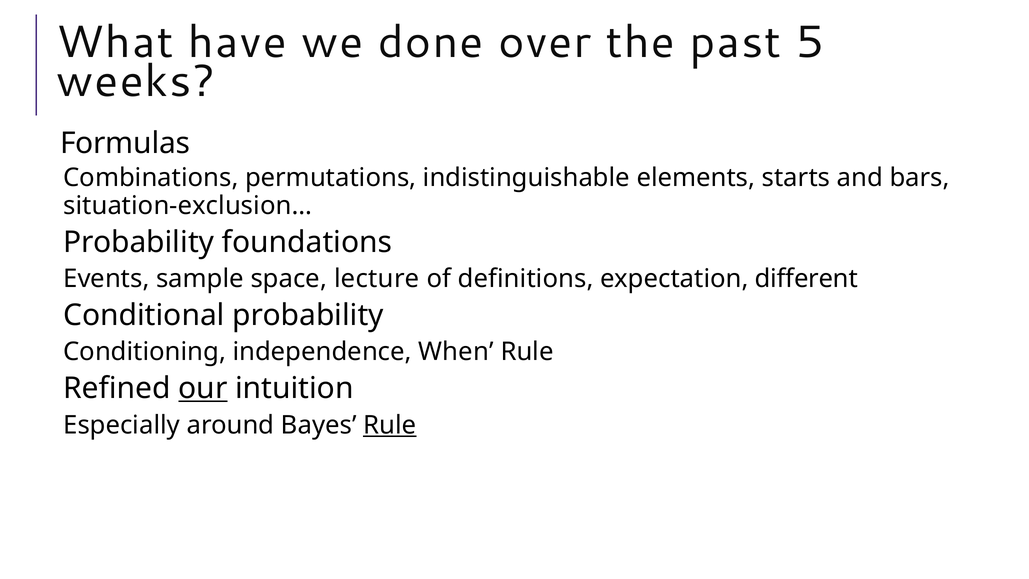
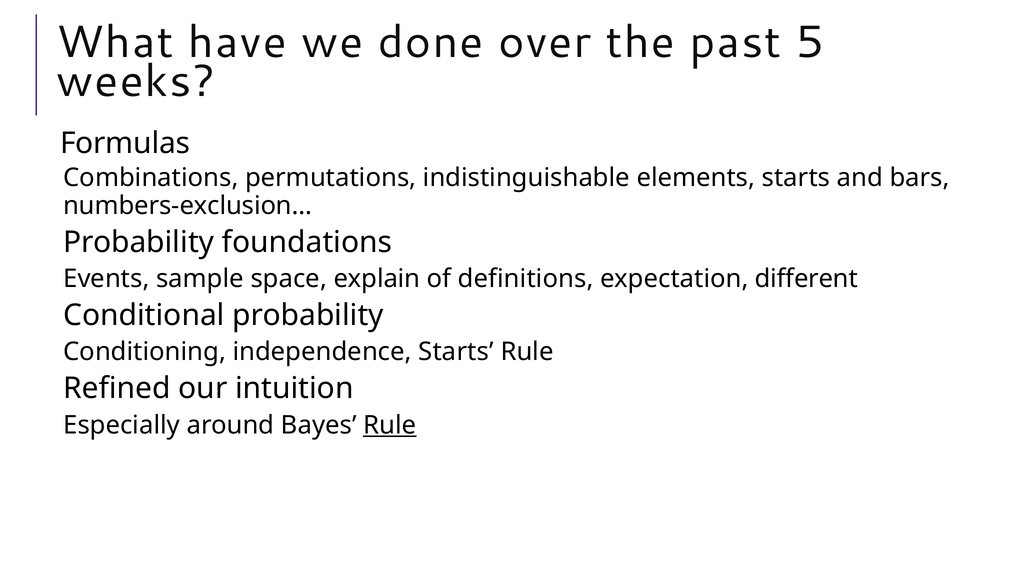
situation-exclusion…: situation-exclusion… -> numbers-exclusion…
lecture: lecture -> explain
independence When: When -> Starts
our underline: present -> none
